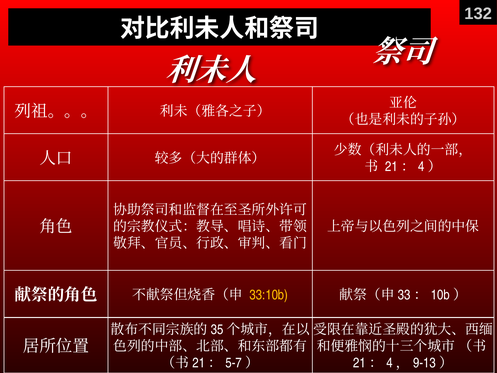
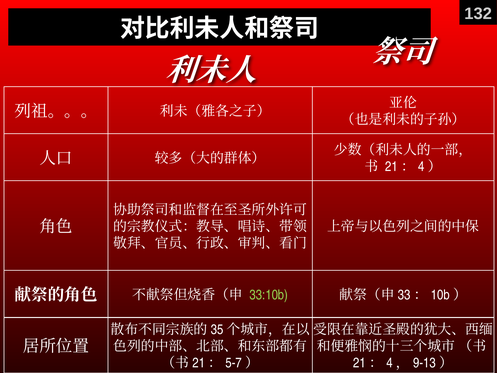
33:10b colour: yellow -> light green
